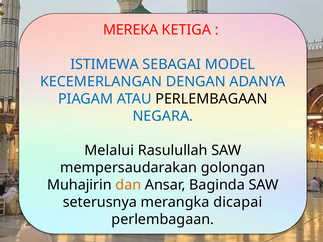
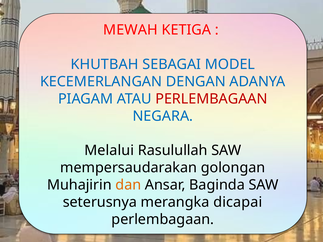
MEREKA: MEREKA -> MEWAH
ISTIMEWA: ISTIMEWA -> KHUTBAH
PERLEMBAGAAN at (211, 99) colour: black -> red
